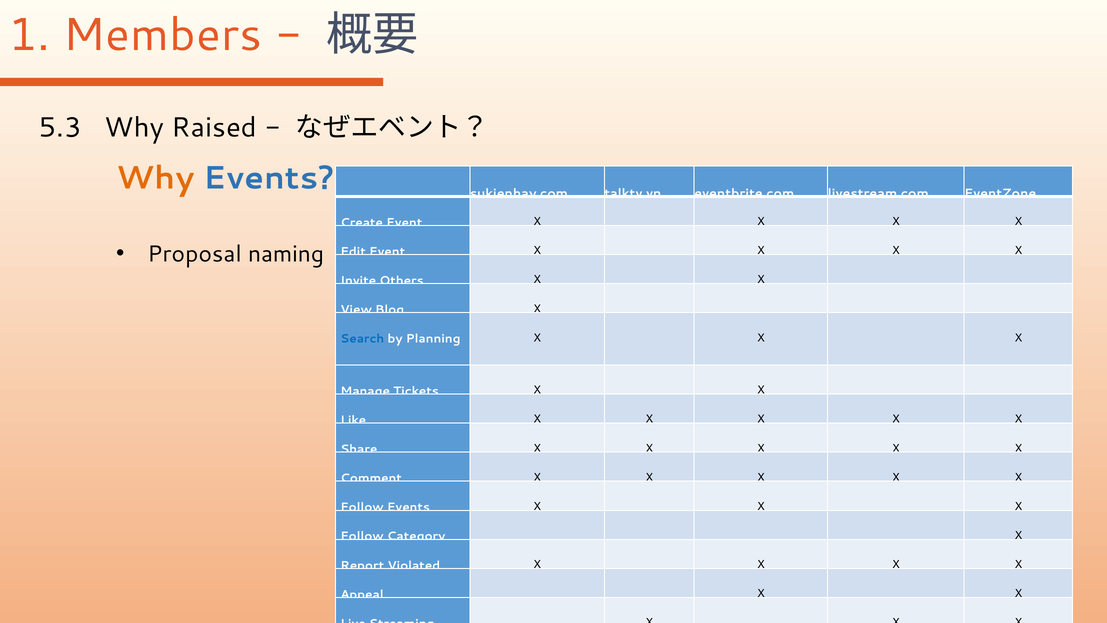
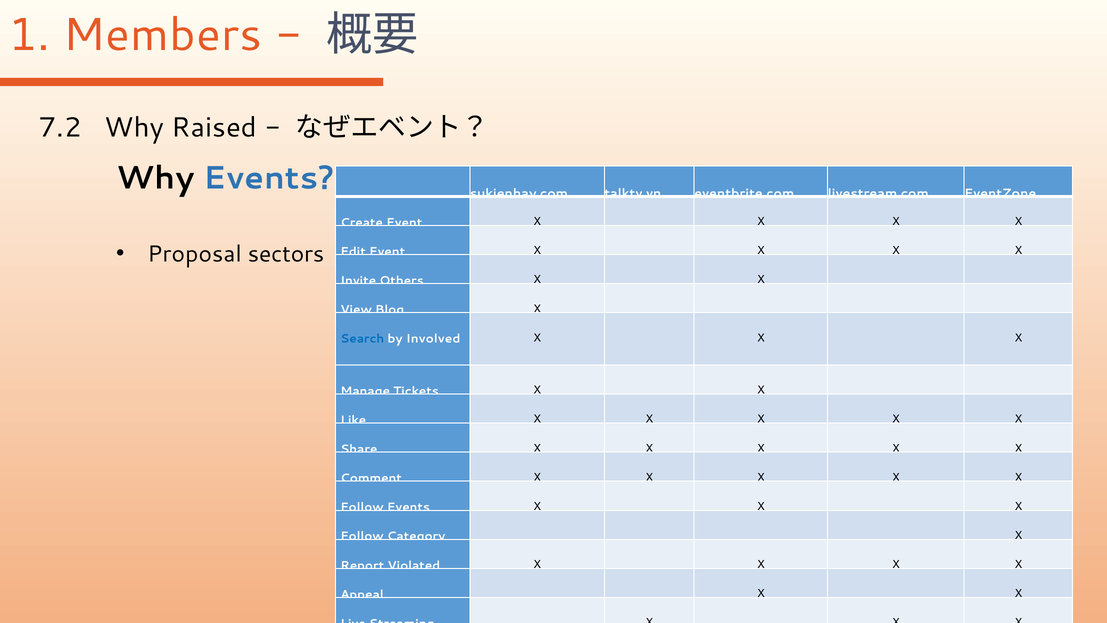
5.3: 5.3 -> 7.2
Why at (155, 178) colour: orange -> black
naming: naming -> sectors
Planning: Planning -> Involved
